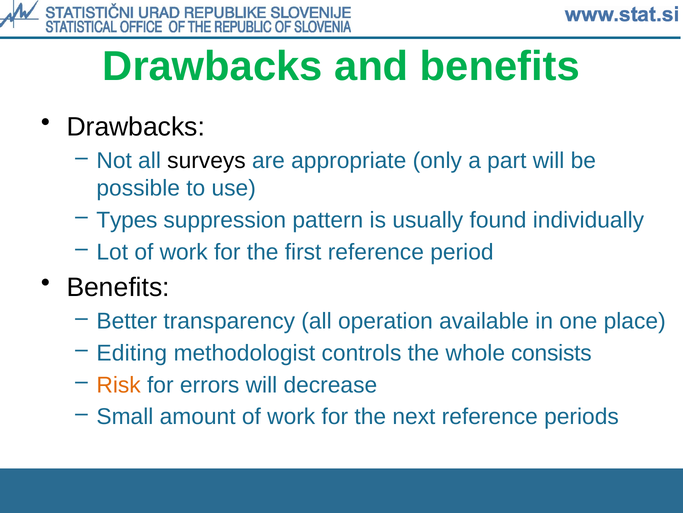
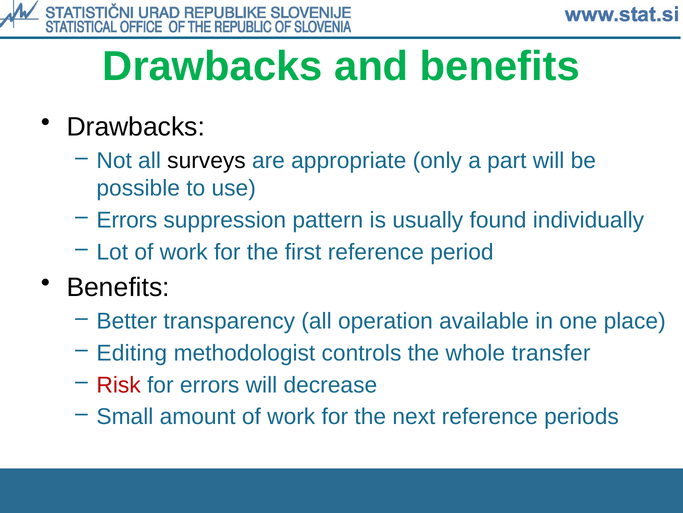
Types at (127, 220): Types -> Errors
consists: consists -> transfer
Risk colour: orange -> red
